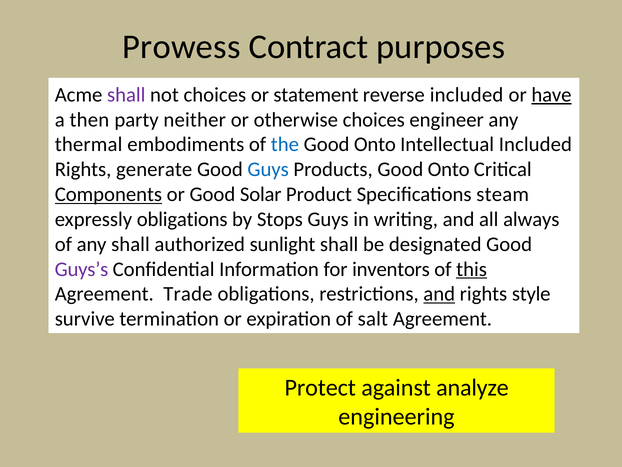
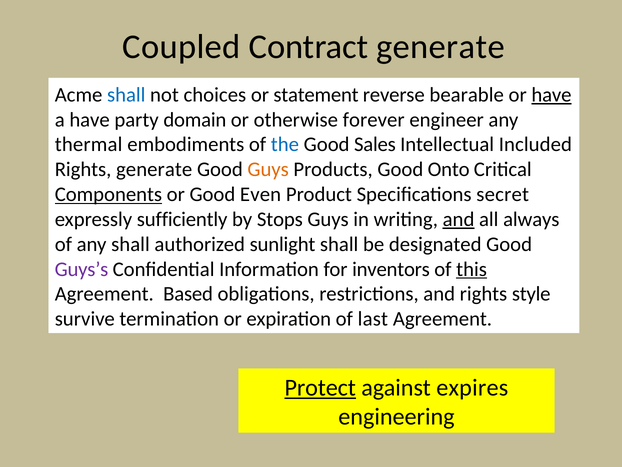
Prowess: Prowess -> Coupled
Contract purposes: purposes -> generate
shall at (126, 95) colour: purple -> blue
reverse included: included -> bearable
a then: then -> have
neither: neither -> domain
otherwise choices: choices -> forever
Onto at (375, 144): Onto -> Sales
Guys at (268, 169) colour: blue -> orange
Solar: Solar -> Even
steam: steam -> secret
expressly obligations: obligations -> sufficiently
and at (459, 219) underline: none -> present
Trade: Trade -> Based
and at (439, 294) underline: present -> none
salt: salt -> last
Protect underline: none -> present
analyze: analyze -> expires
